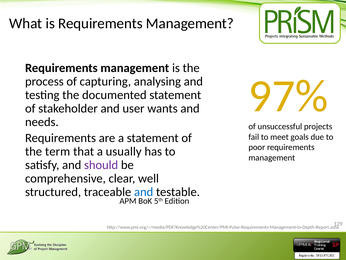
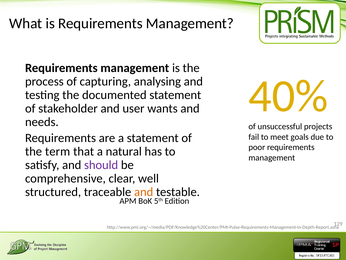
97%: 97% -> 40%
usually: usually -> natural
and at (144, 192) colour: blue -> orange
